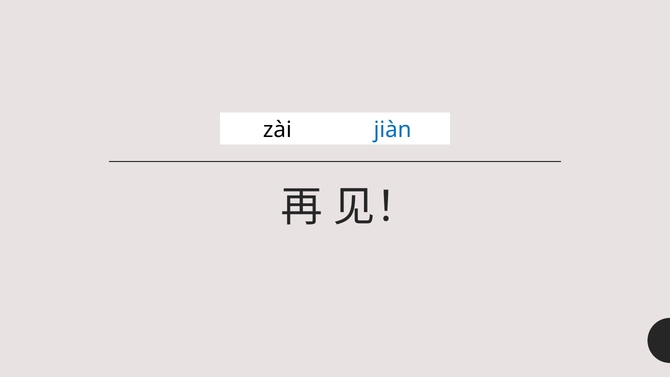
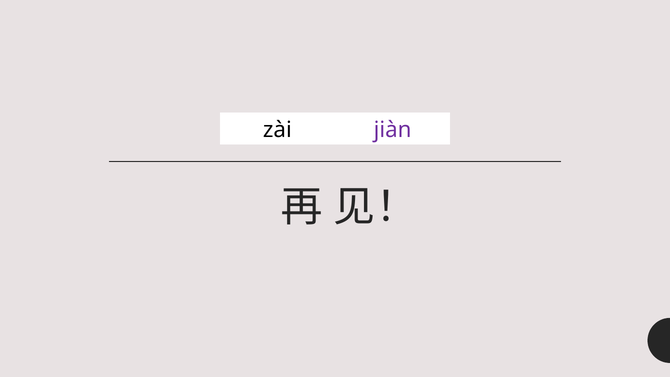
jiàn colour: blue -> purple
